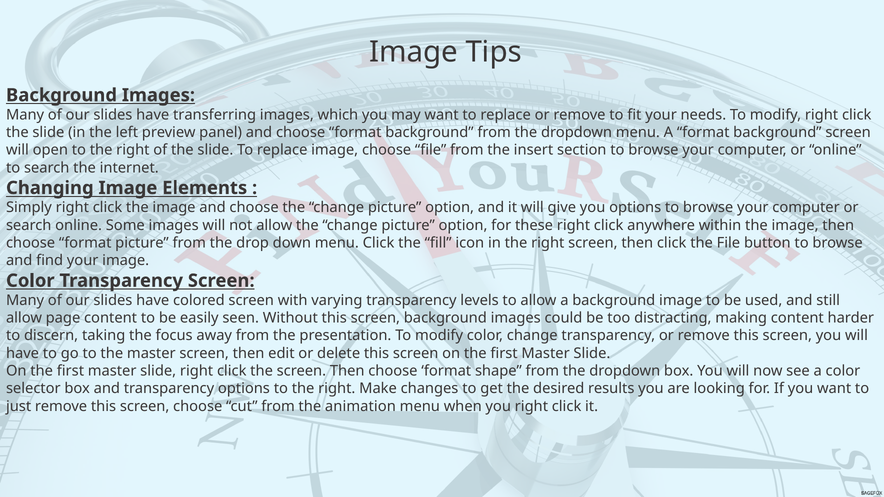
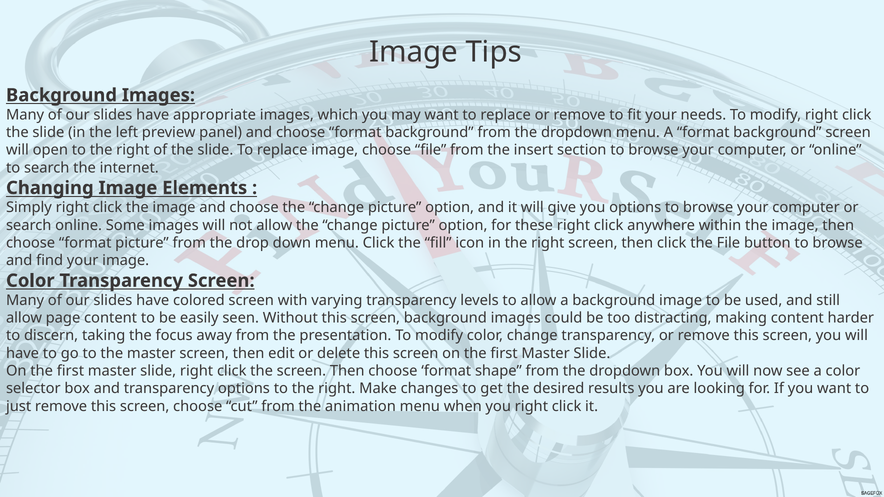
transferring: transferring -> appropriate
